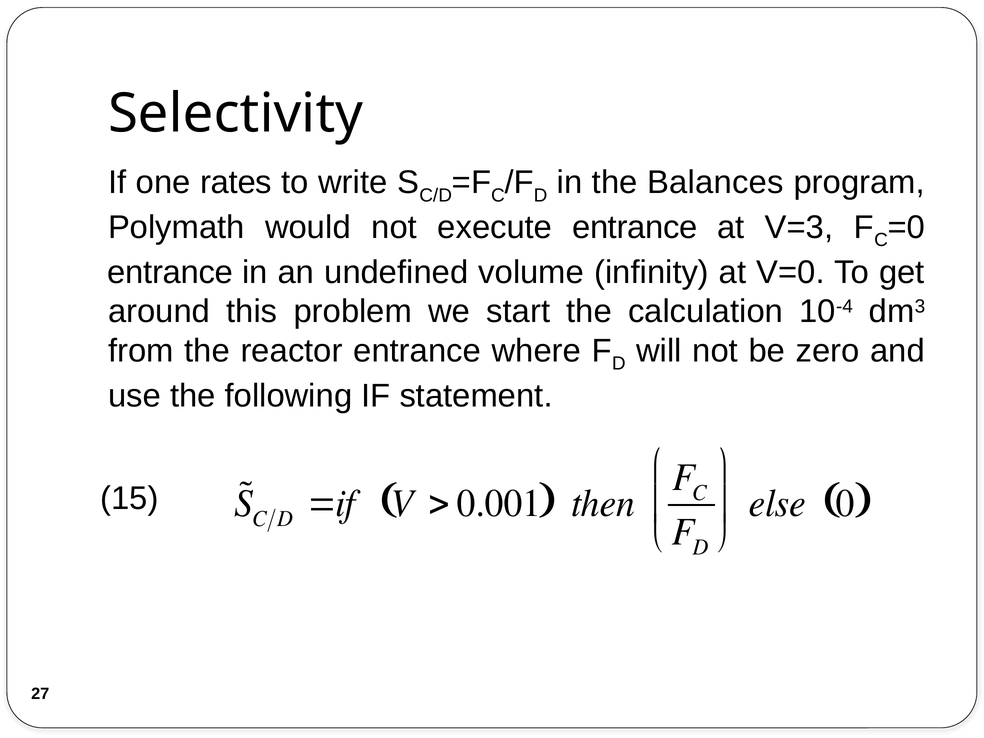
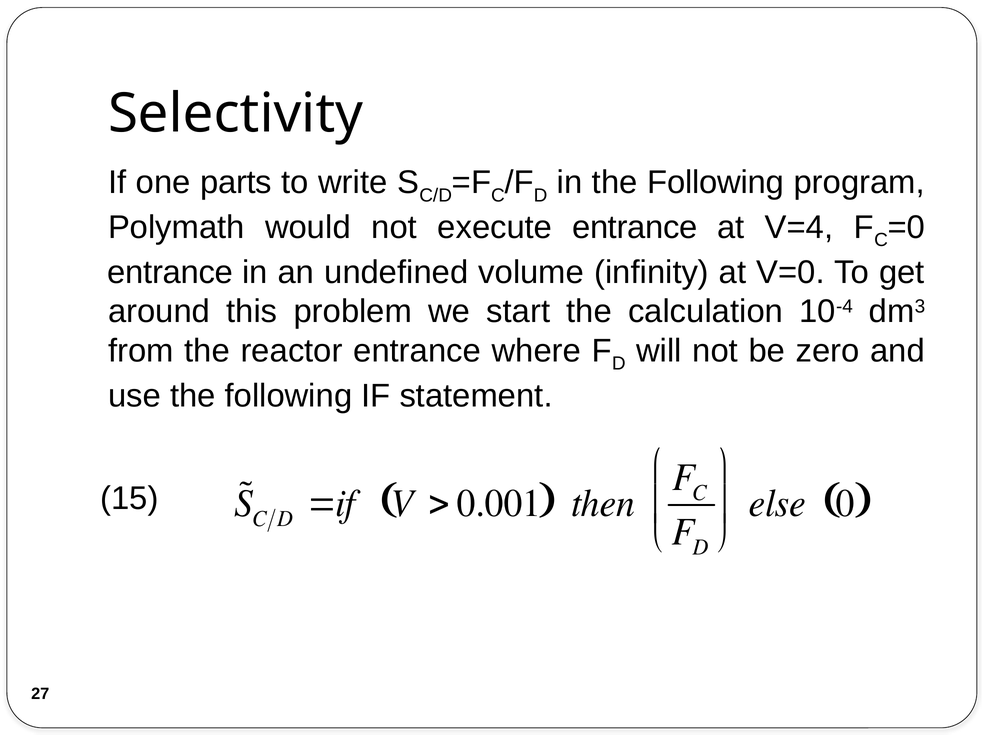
rates: rates -> parts
in the Balances: Balances -> Following
V=3: V=3 -> V=4
